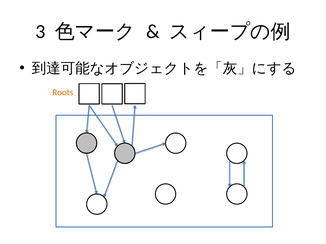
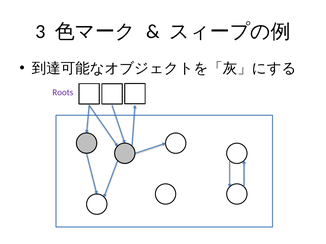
Roots colour: orange -> purple
